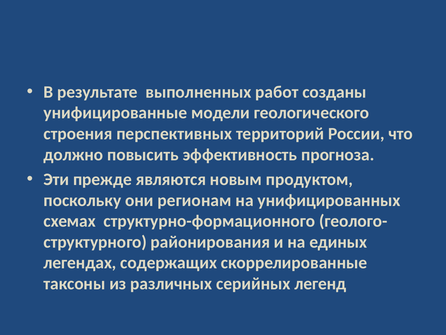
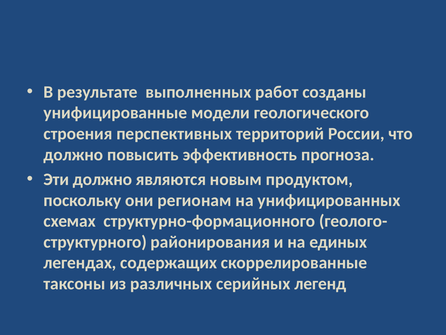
Эти прежде: прежде -> должно
